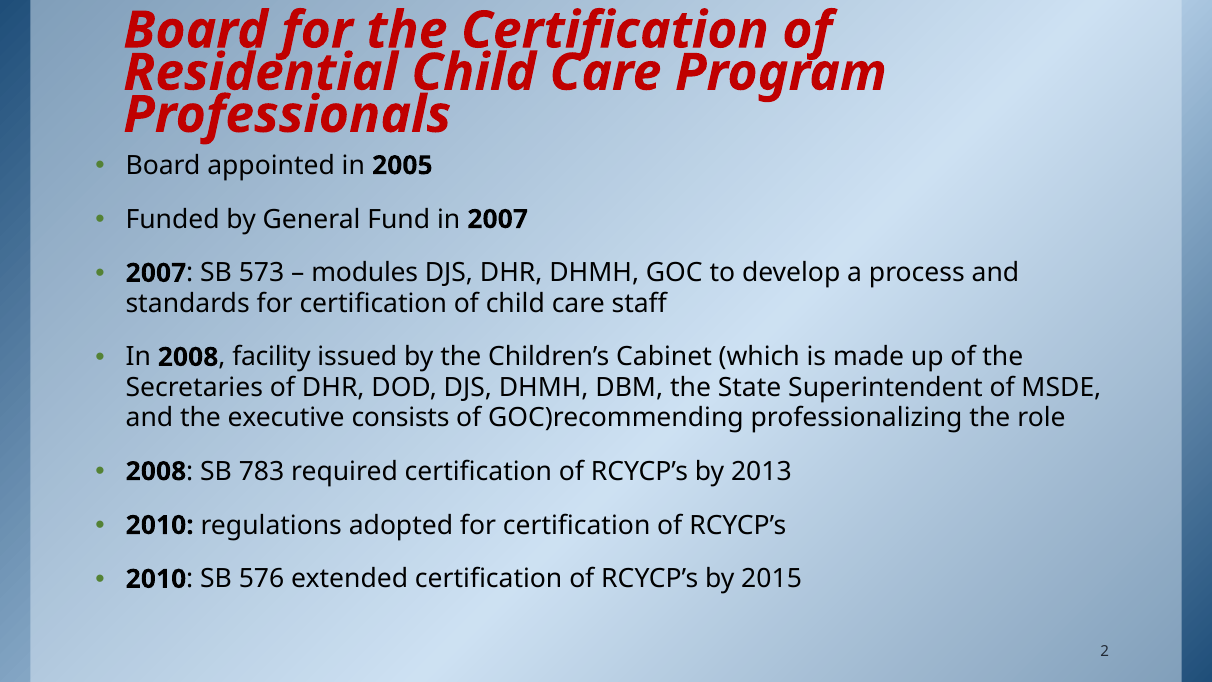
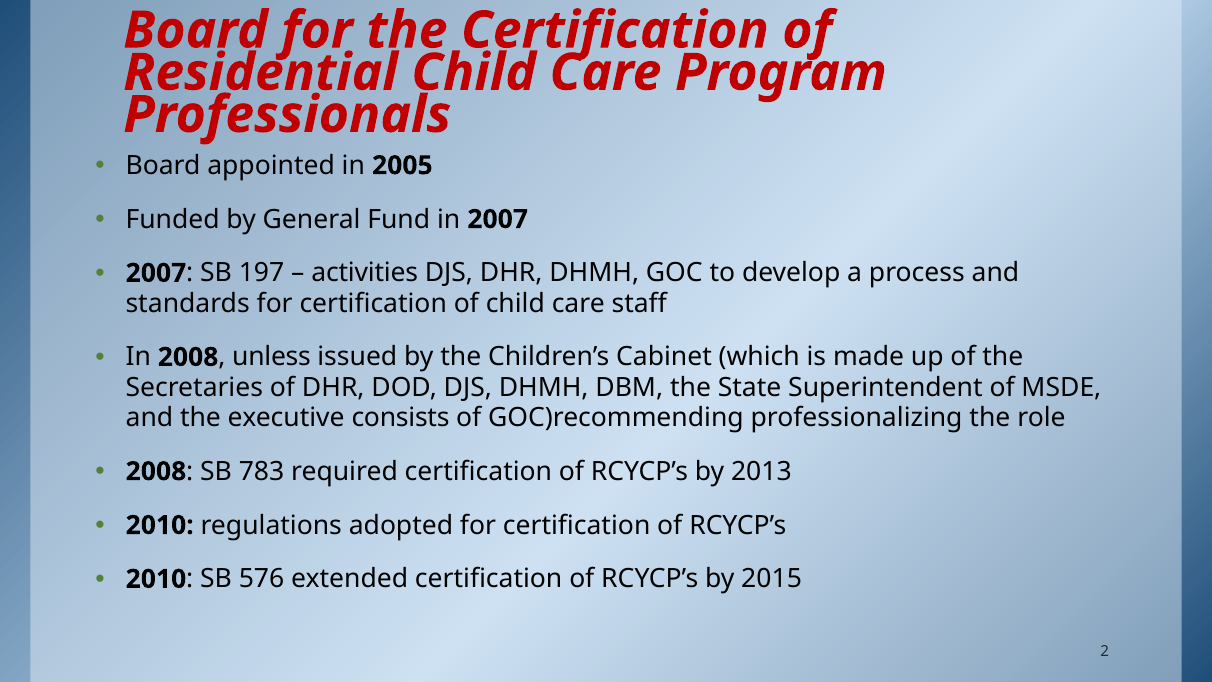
573: 573 -> 197
modules: modules -> activities
facility: facility -> unless
